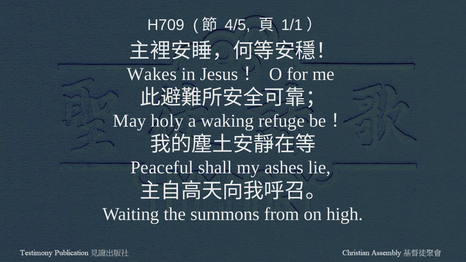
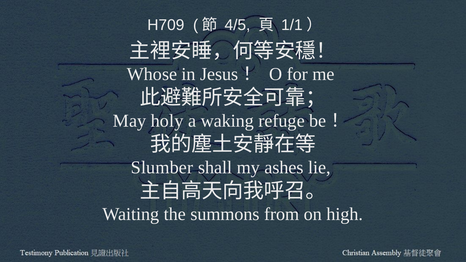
Wakes: Wakes -> Whose
Peaceful: Peaceful -> Slumber
